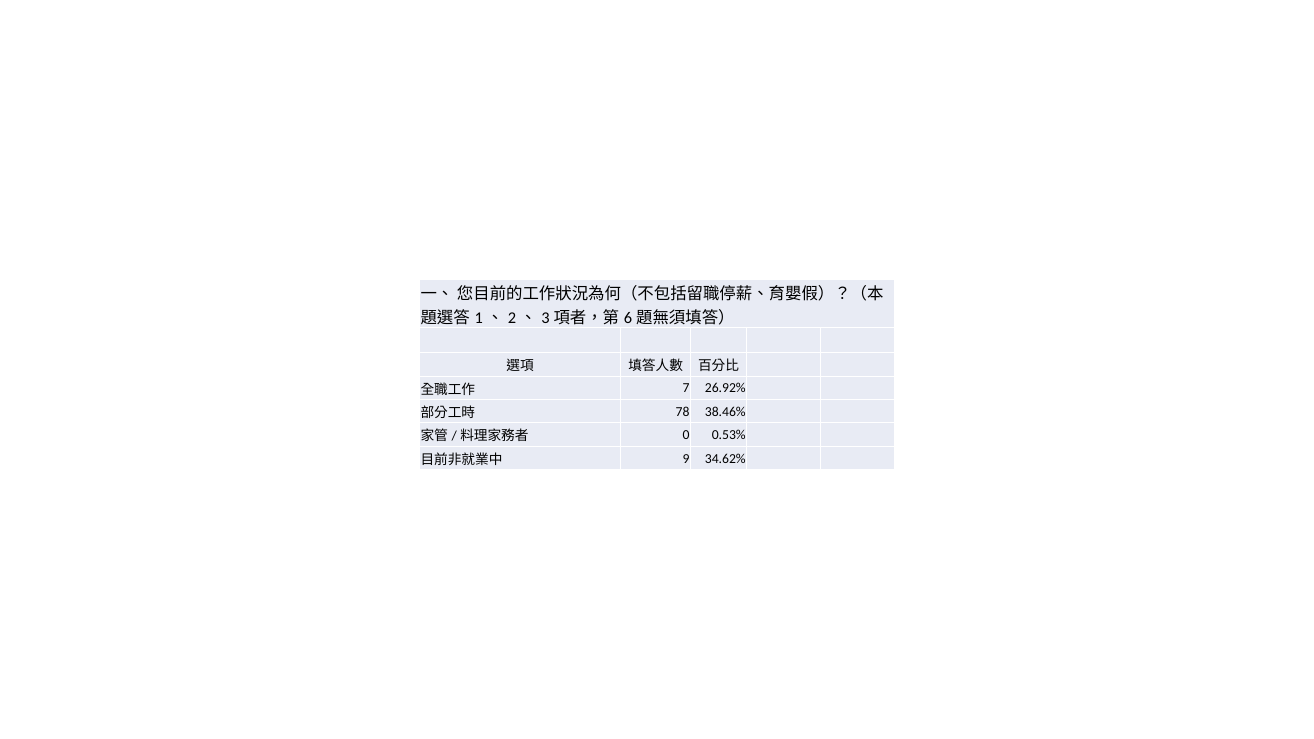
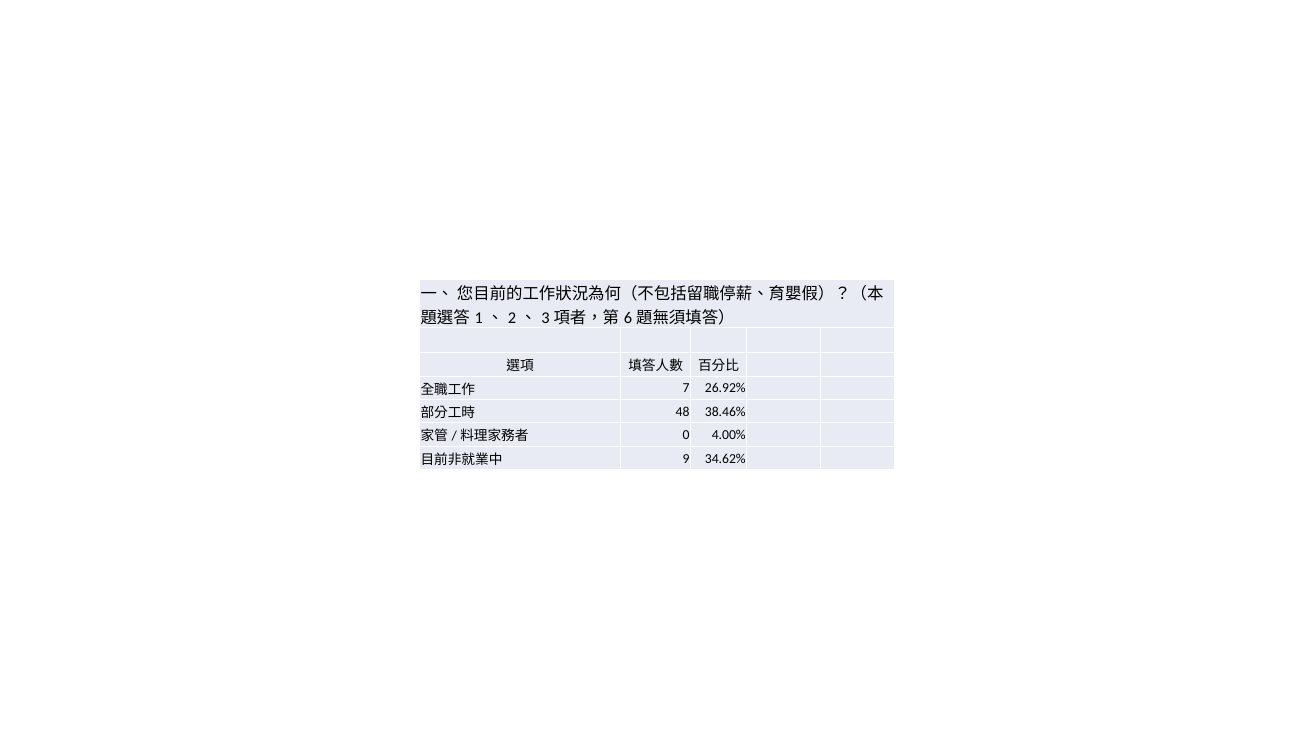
78: 78 -> 48
0.53%: 0.53% -> 4.00%
